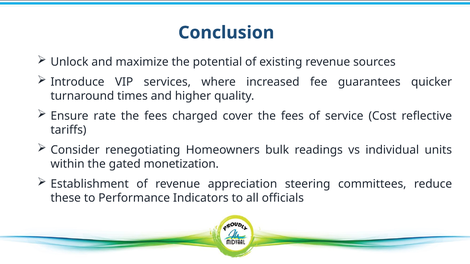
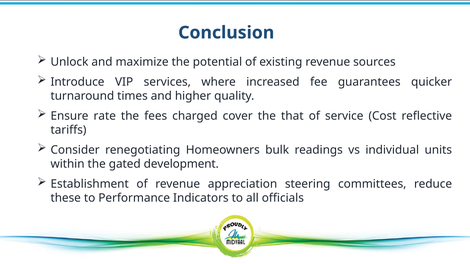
cover the fees: fees -> that
monetization: monetization -> development
